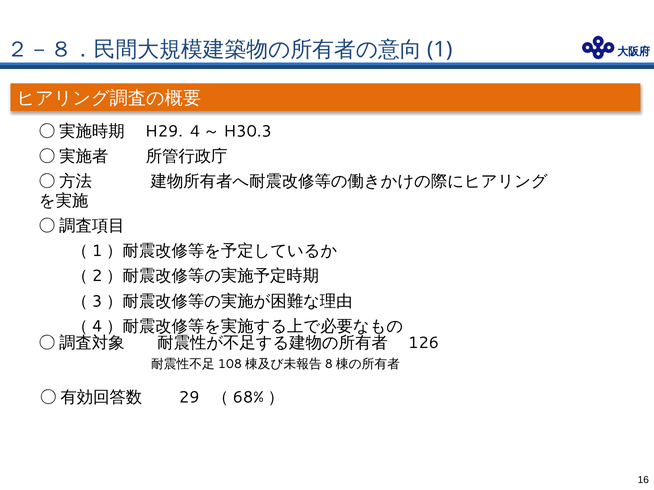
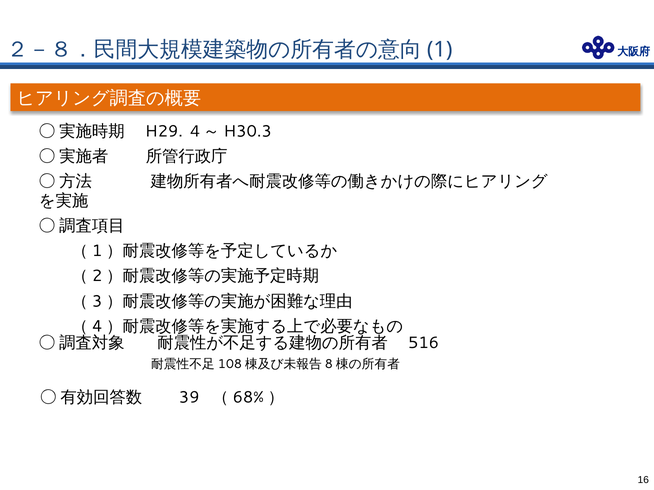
126: 126 -> 516
29: 29 -> 39
